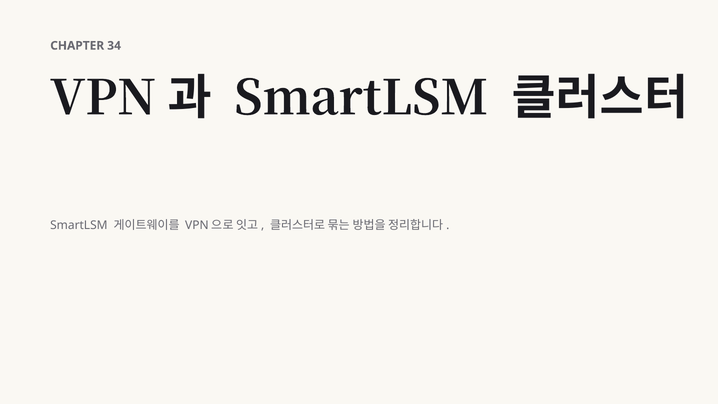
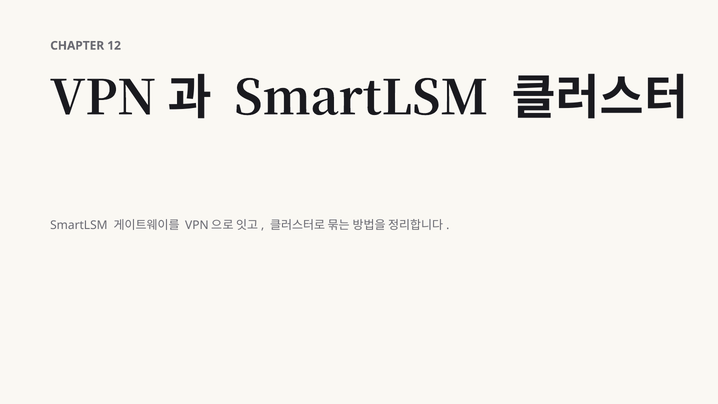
34: 34 -> 12
